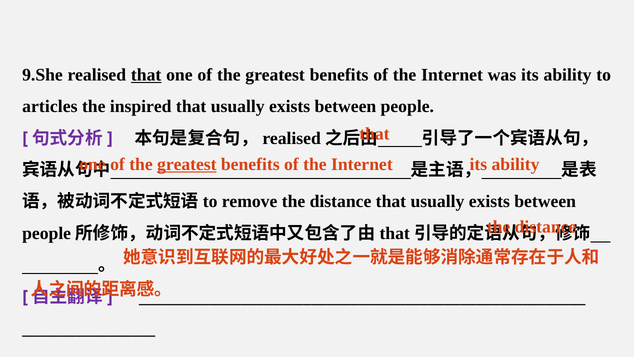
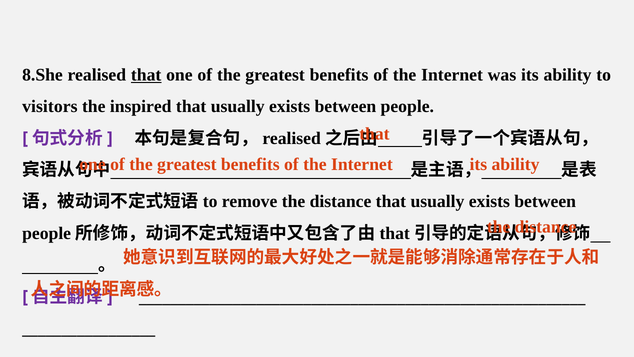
9.She: 9.She -> 8.She
articles: articles -> visitors
greatest at (187, 164) underline: present -> none
